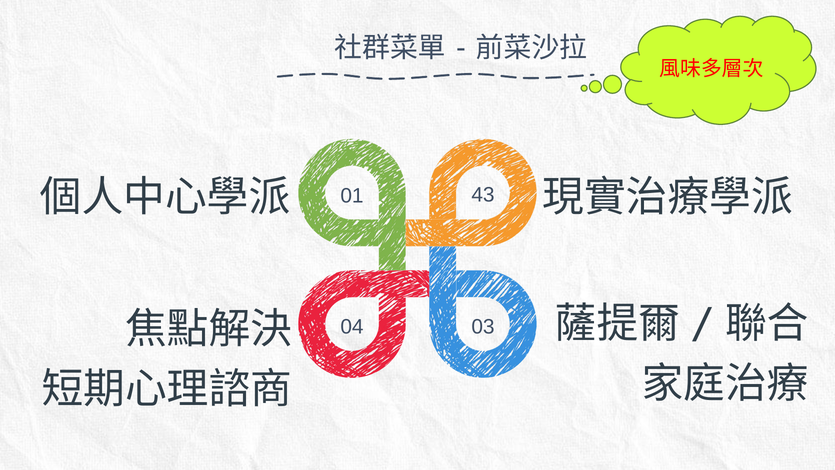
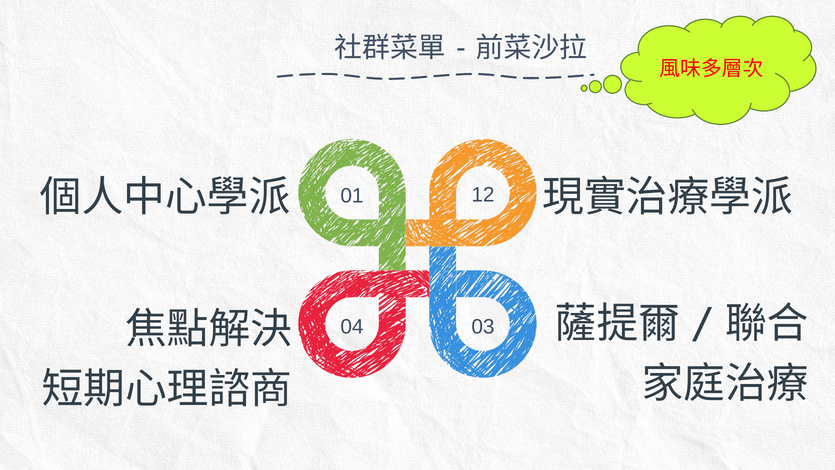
43: 43 -> 12
